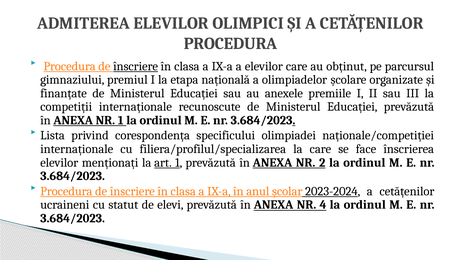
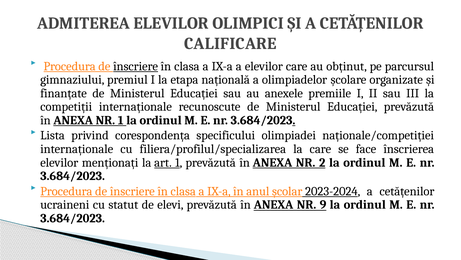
PROCEDURA at (231, 44): PROCEDURA -> CALIFICARE
4: 4 -> 9
